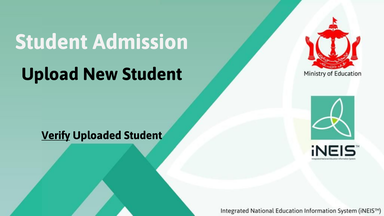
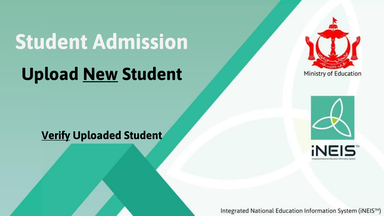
New underline: none -> present
